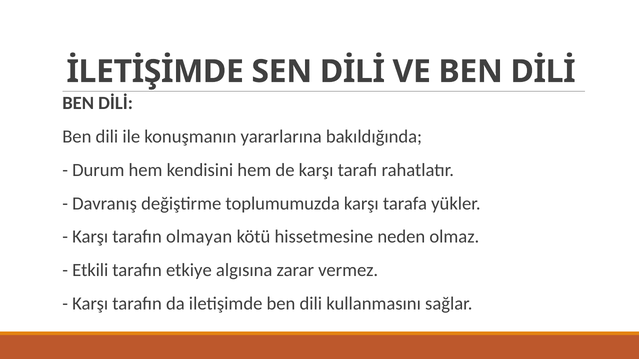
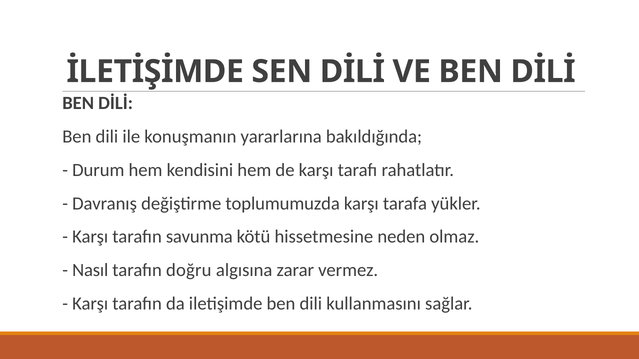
olmayan: olmayan -> savunma
Etkili: Etkili -> Nasıl
etkiye: etkiye -> doğru
